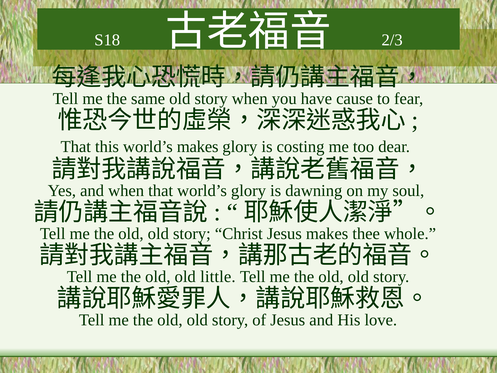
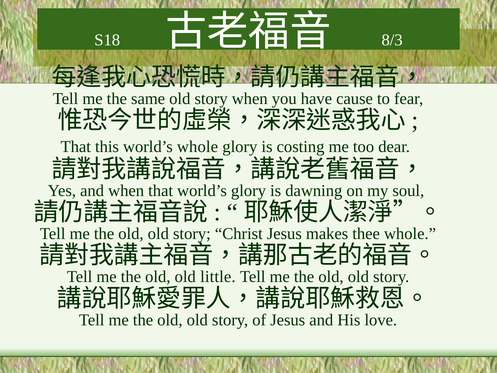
2/3: 2/3 -> 8/3
world’s makes: makes -> whole
